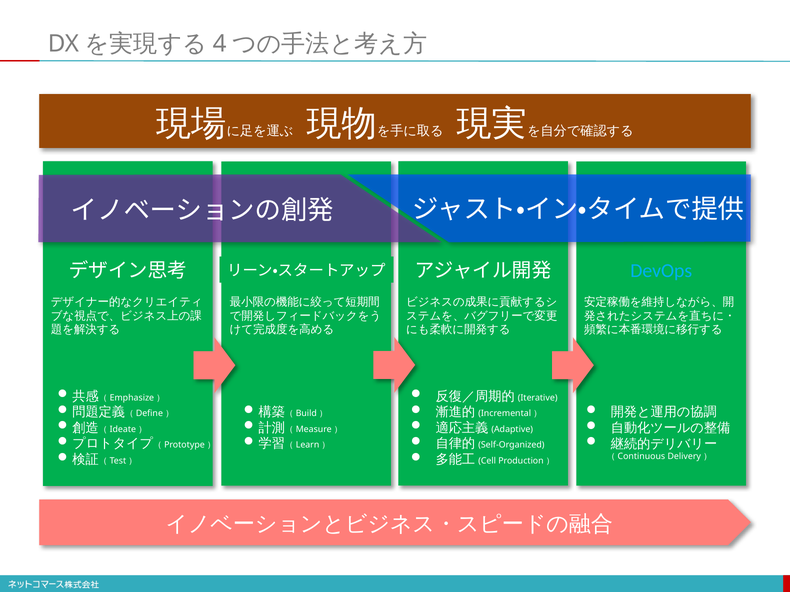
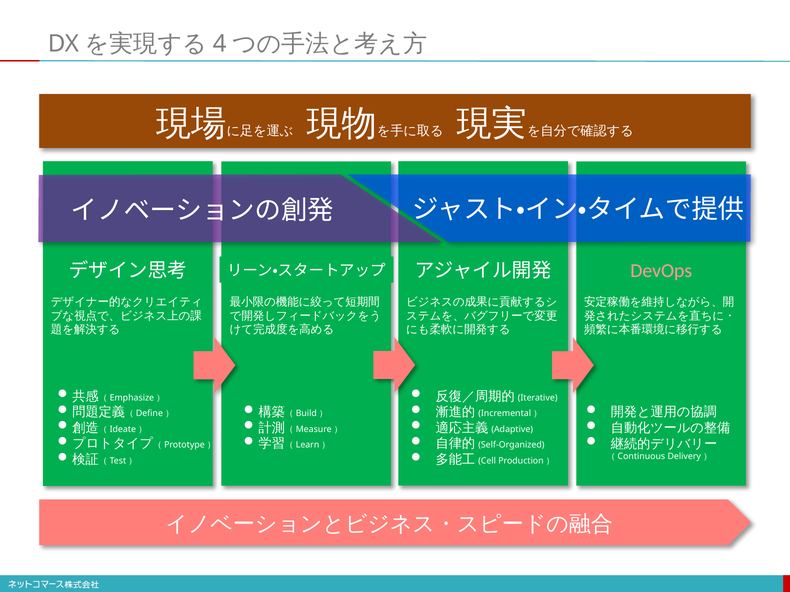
DevOps colour: light blue -> pink
